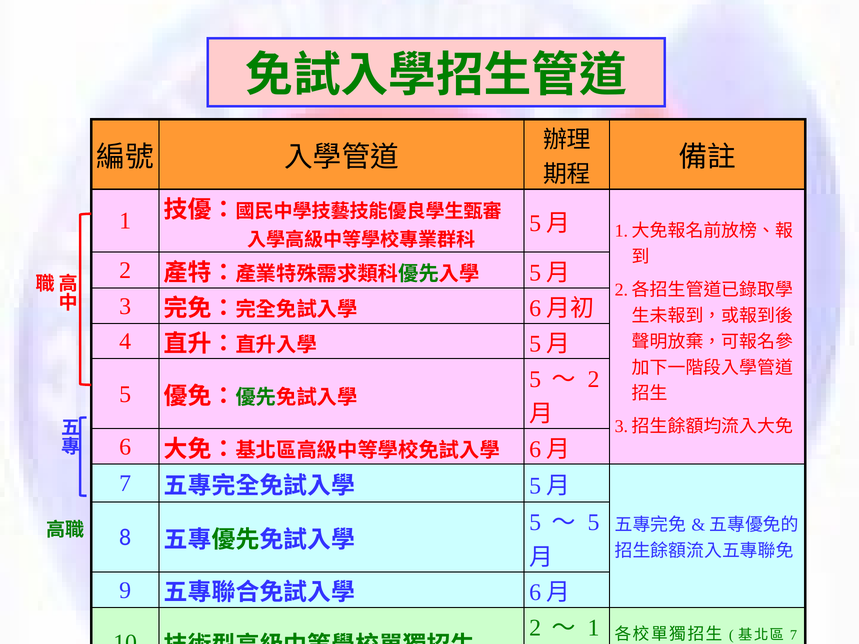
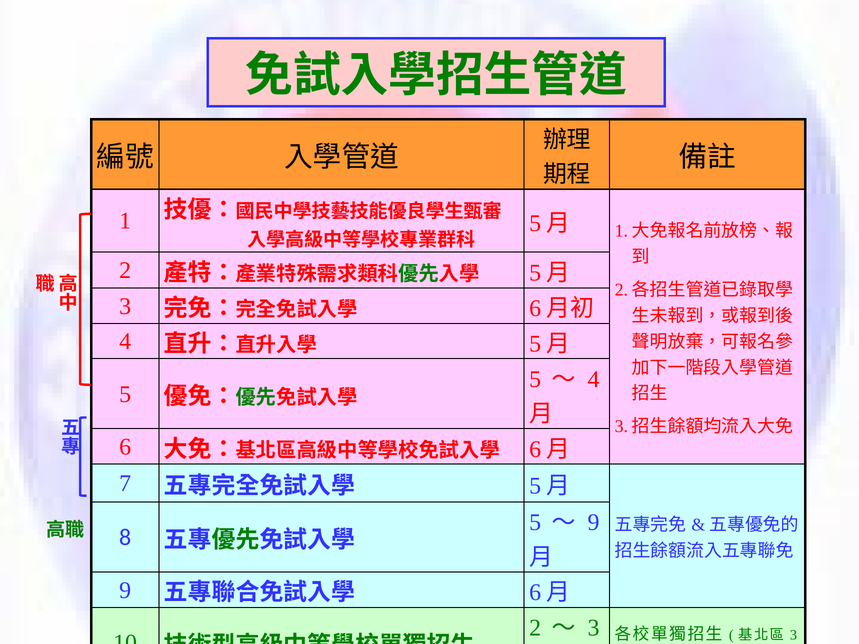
2 at (593, 379): 2 -> 4
5 at (593, 523): 5 -> 9
1 at (593, 628): 1 -> 3
7 at (794, 635): 7 -> 3
